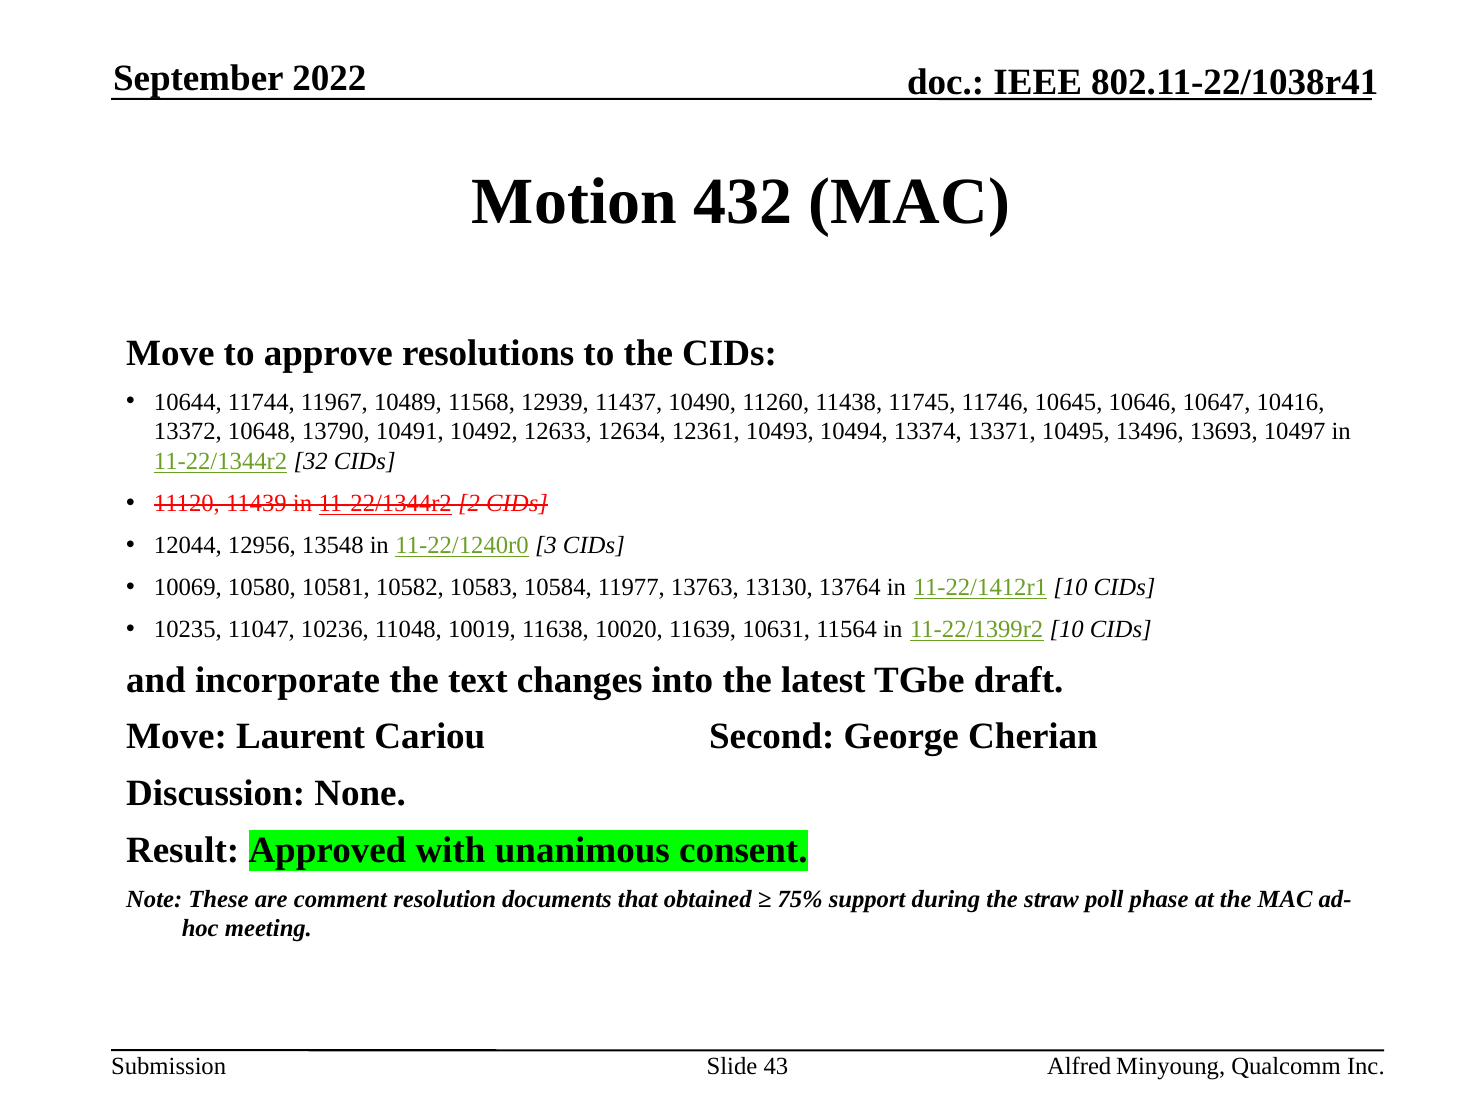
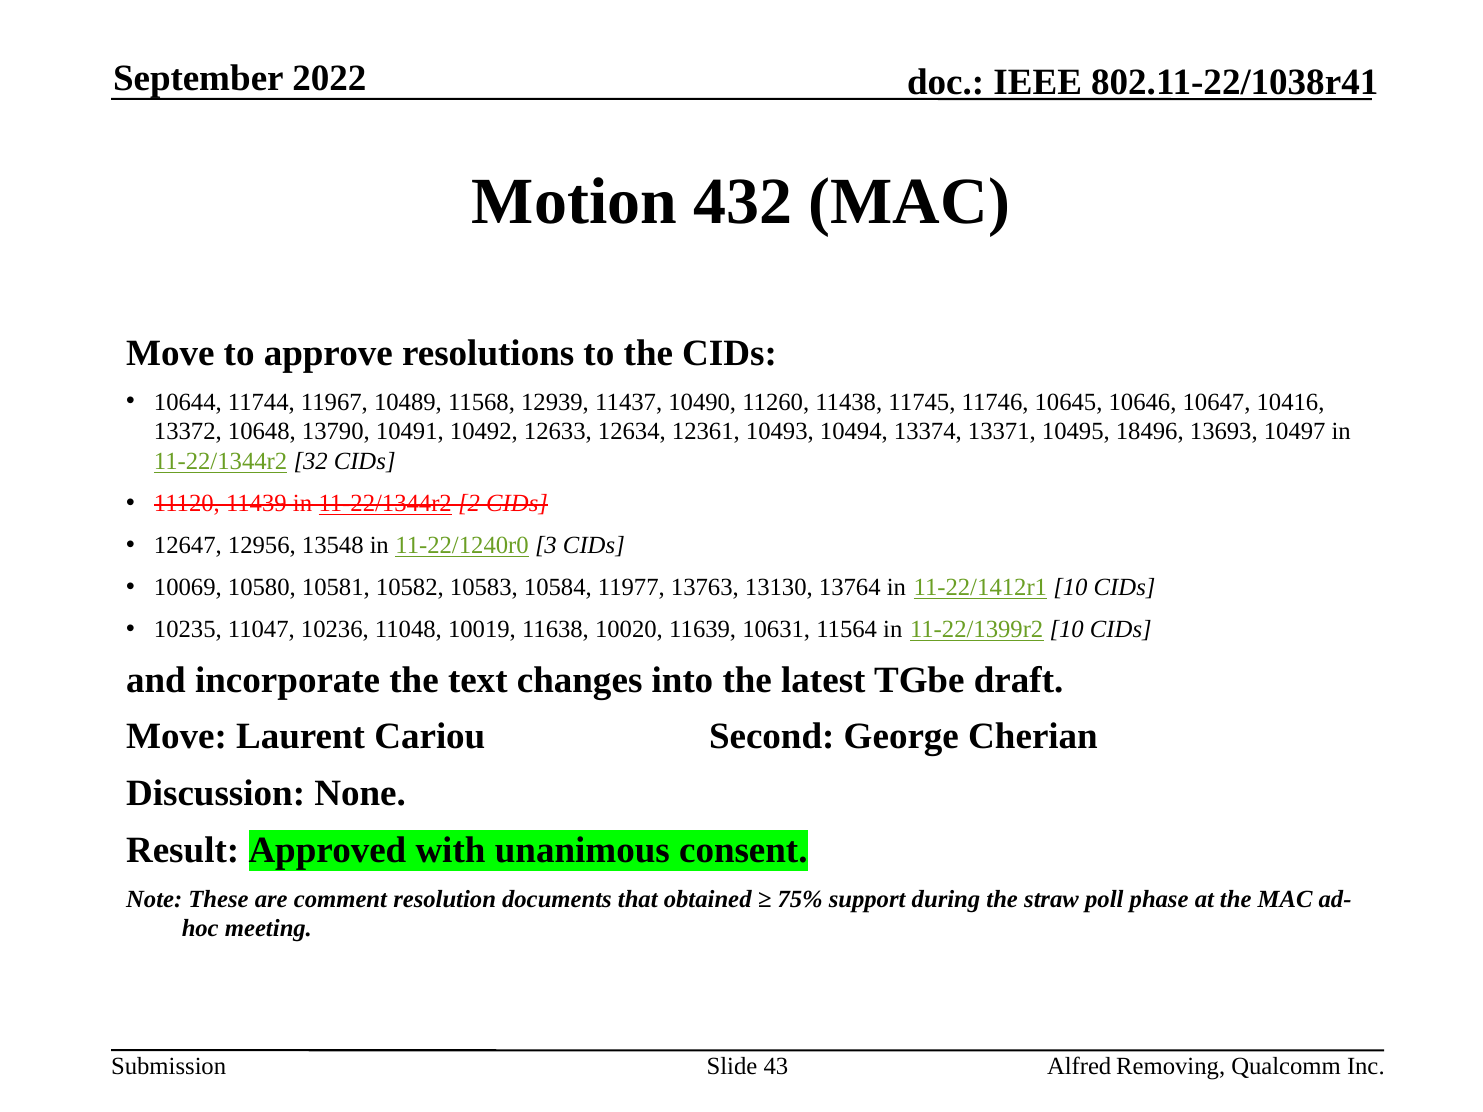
13496: 13496 -> 18496
12044: 12044 -> 12647
Minyoung: Minyoung -> Removing
